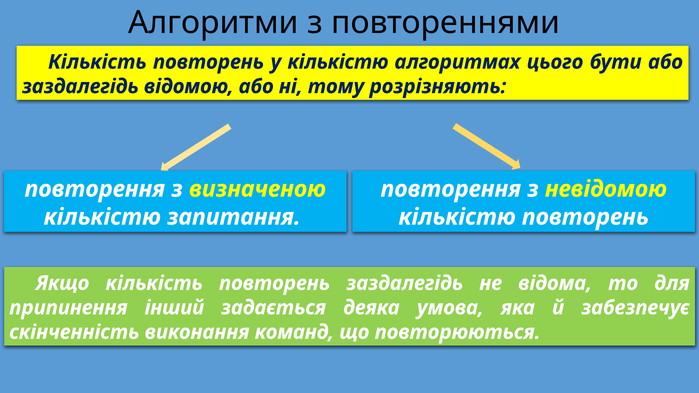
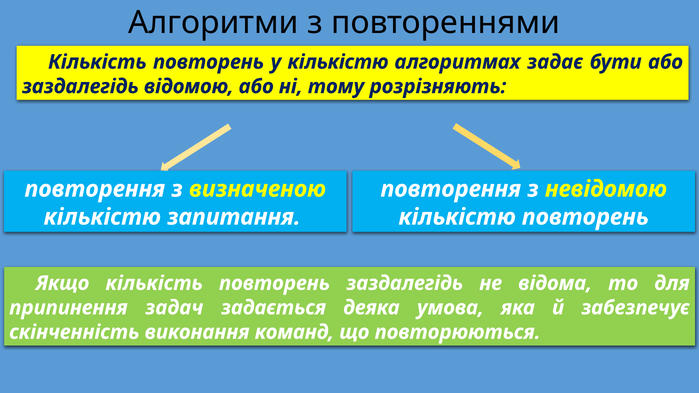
цього: цього -> задає
інший: інший -> задач
